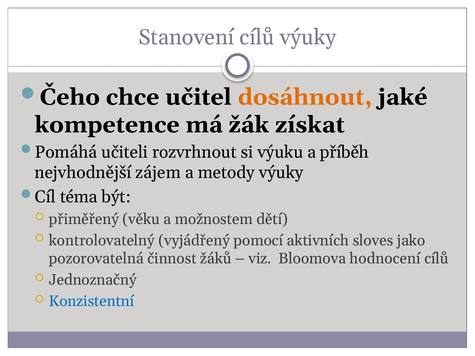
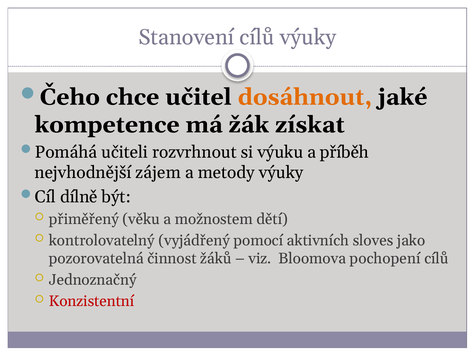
téma: téma -> dílně
hodnocení: hodnocení -> pochopení
Konzistentní colour: blue -> red
